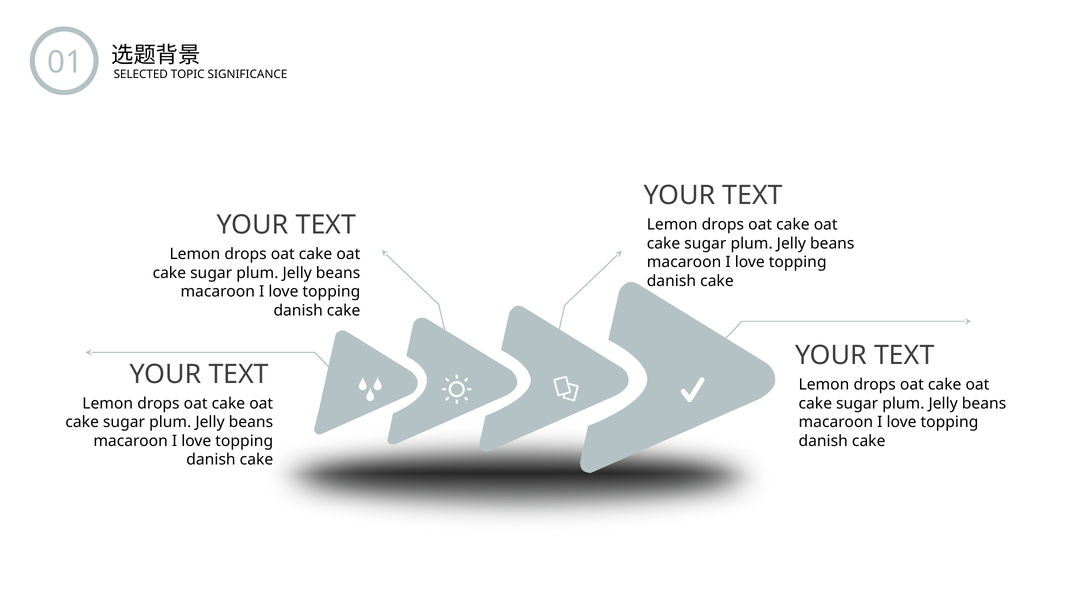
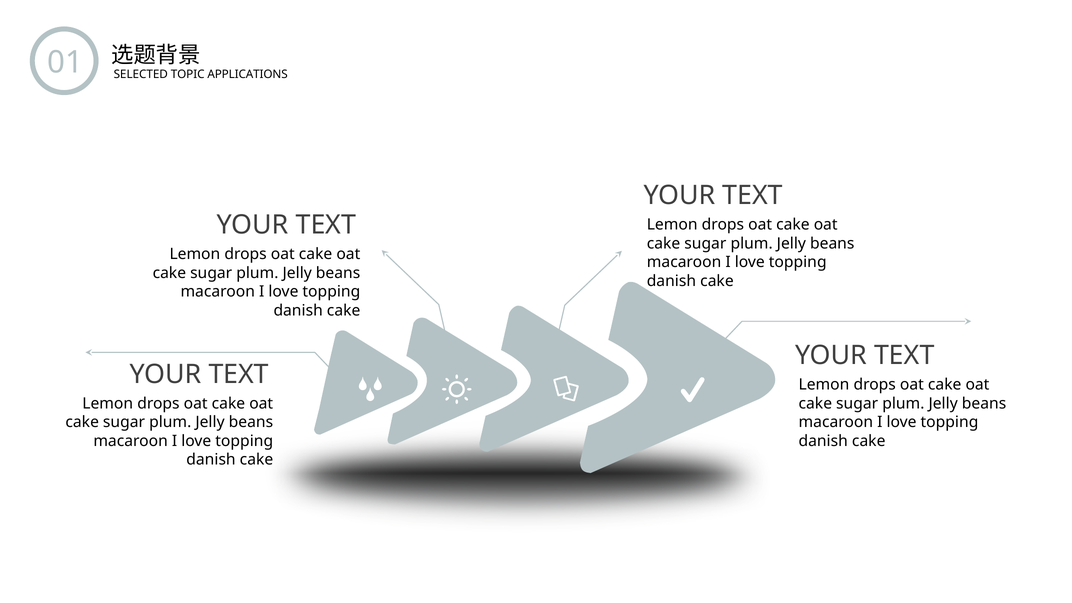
SIGNIFICANCE: SIGNIFICANCE -> APPLICATIONS
